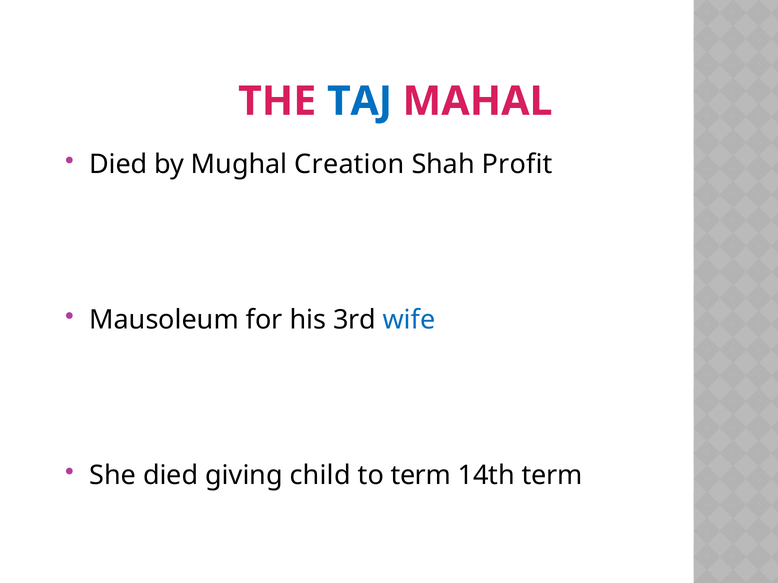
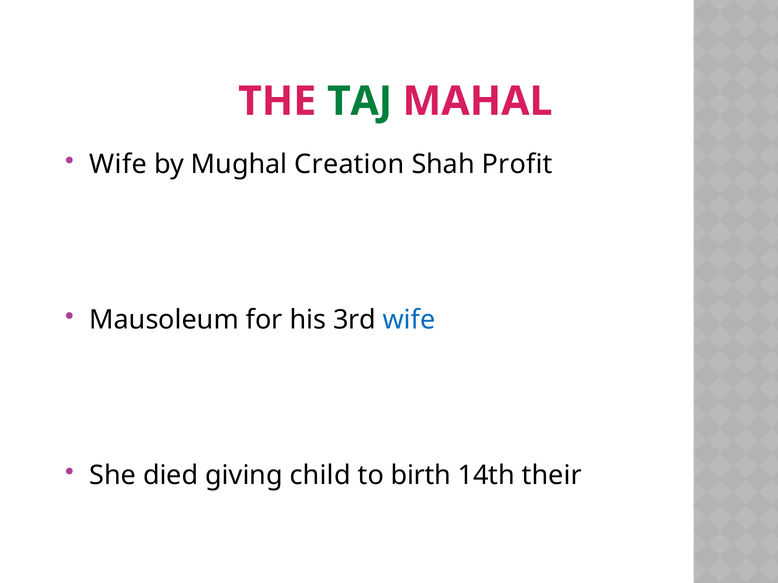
TAJ colour: blue -> green
Died at (118, 165): Died -> Wife
to term: term -> birth
14th term: term -> their
